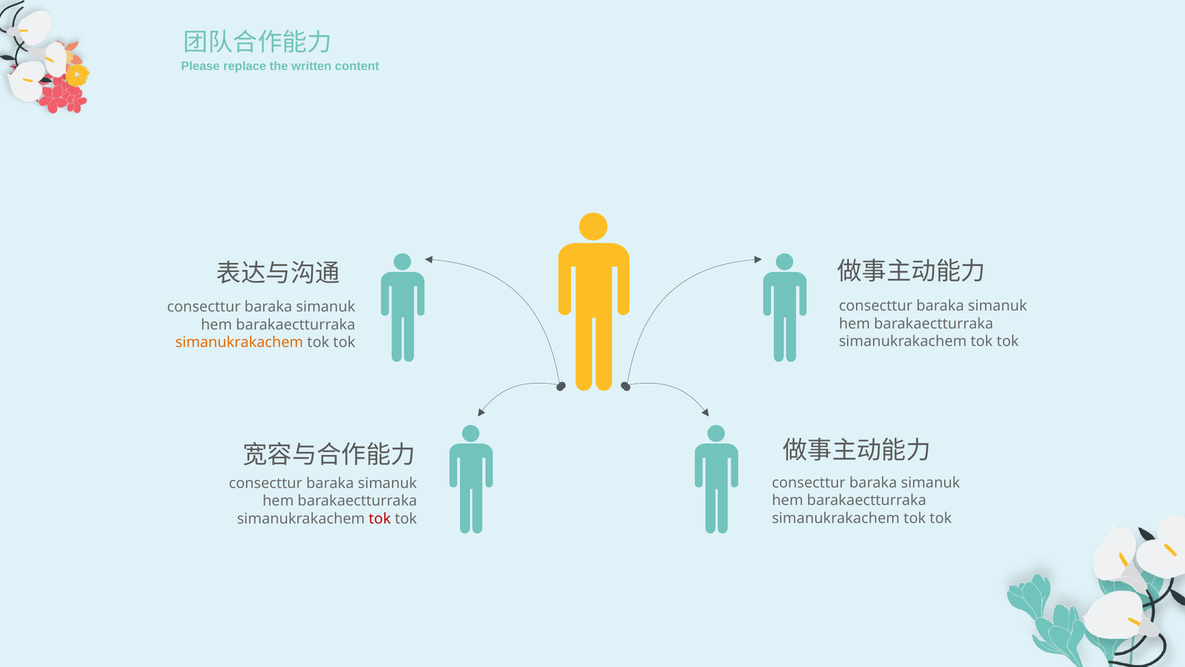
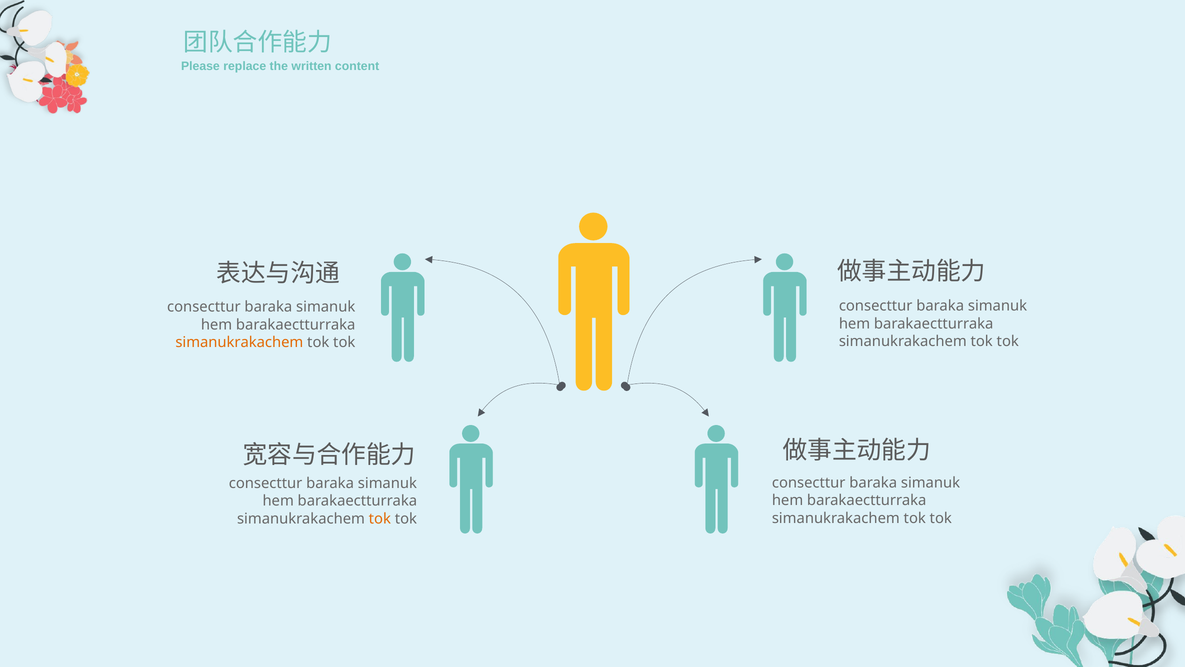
tok at (380, 518) colour: red -> orange
